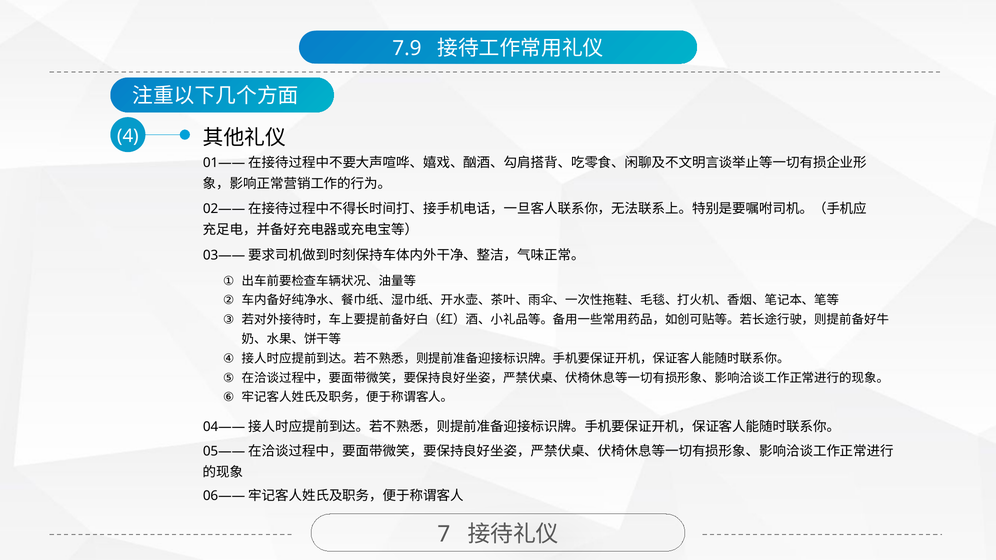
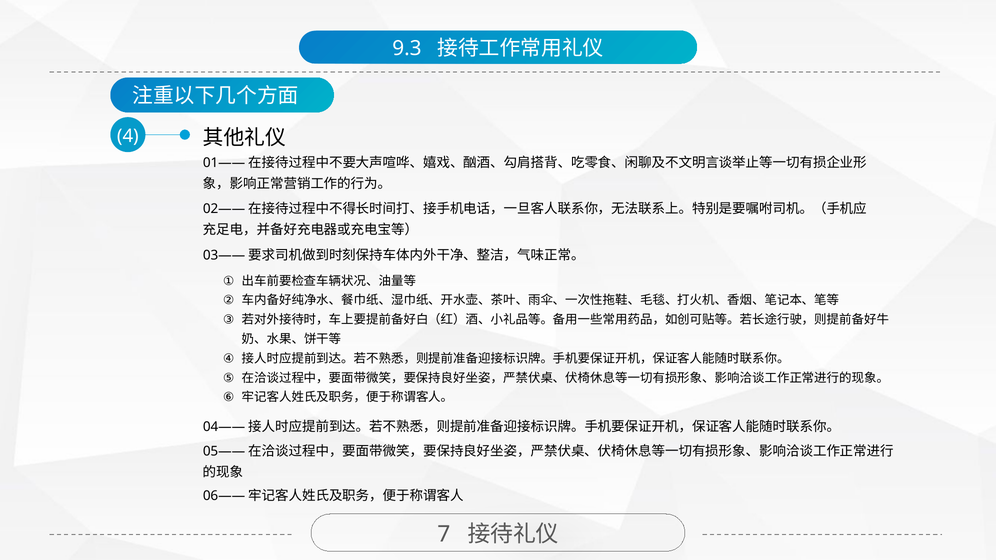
7.9: 7.9 -> 9.3
